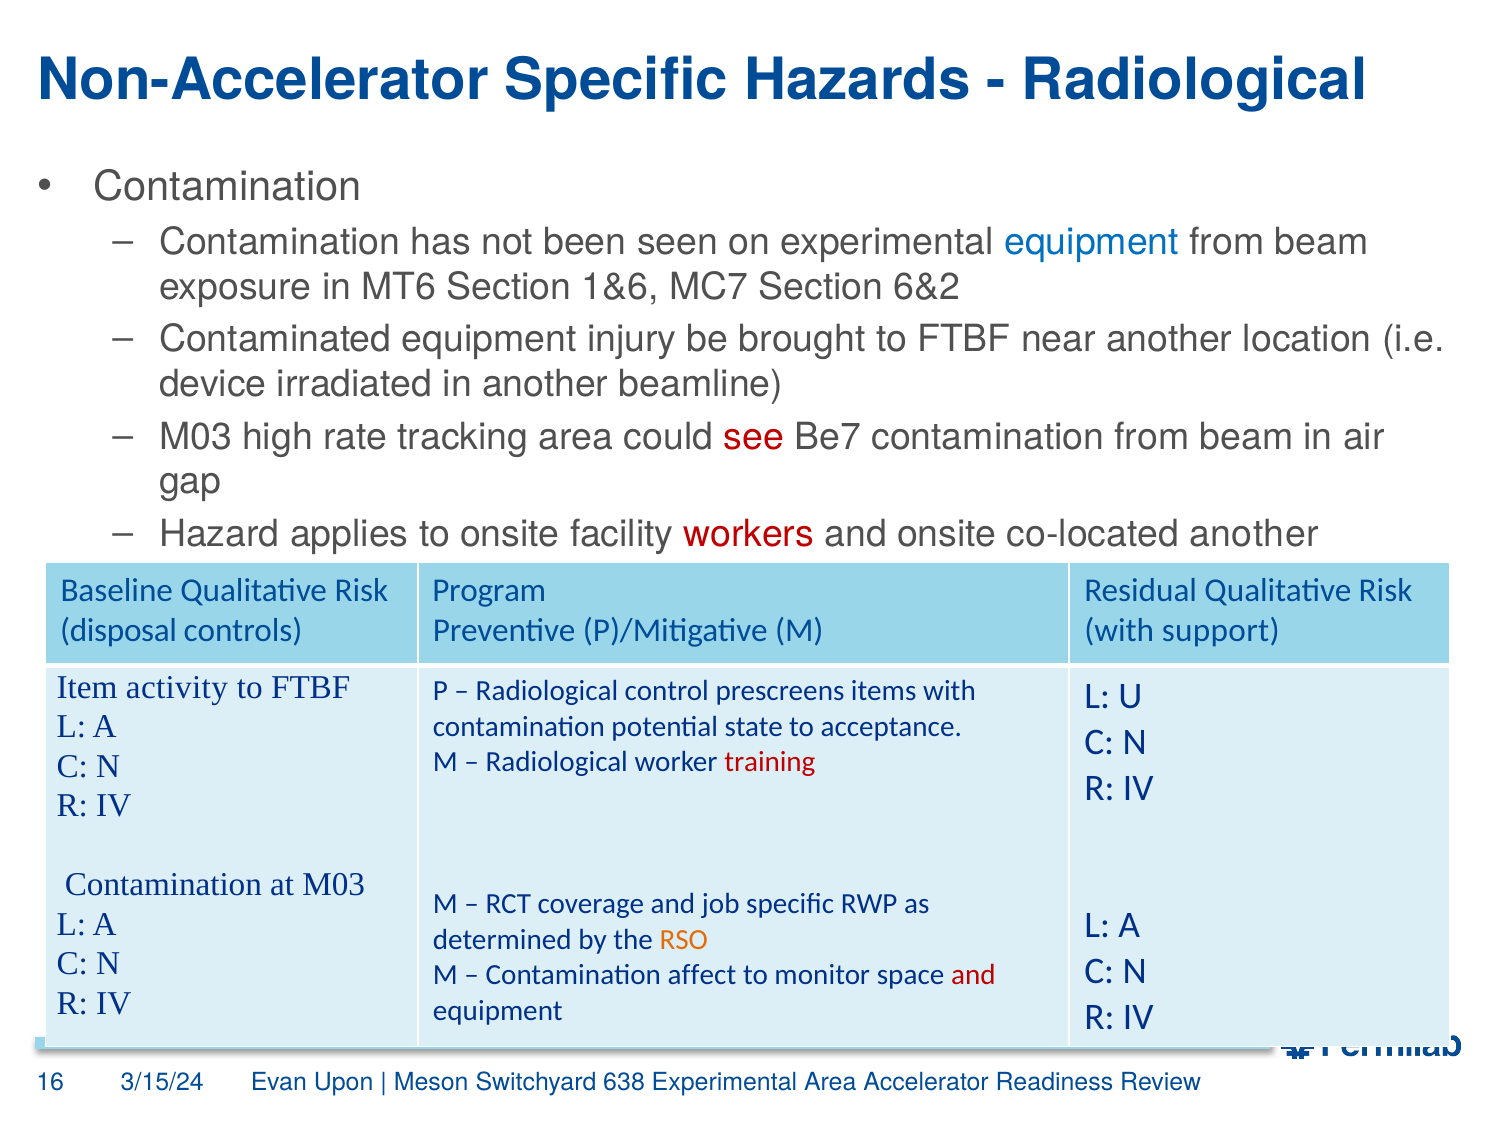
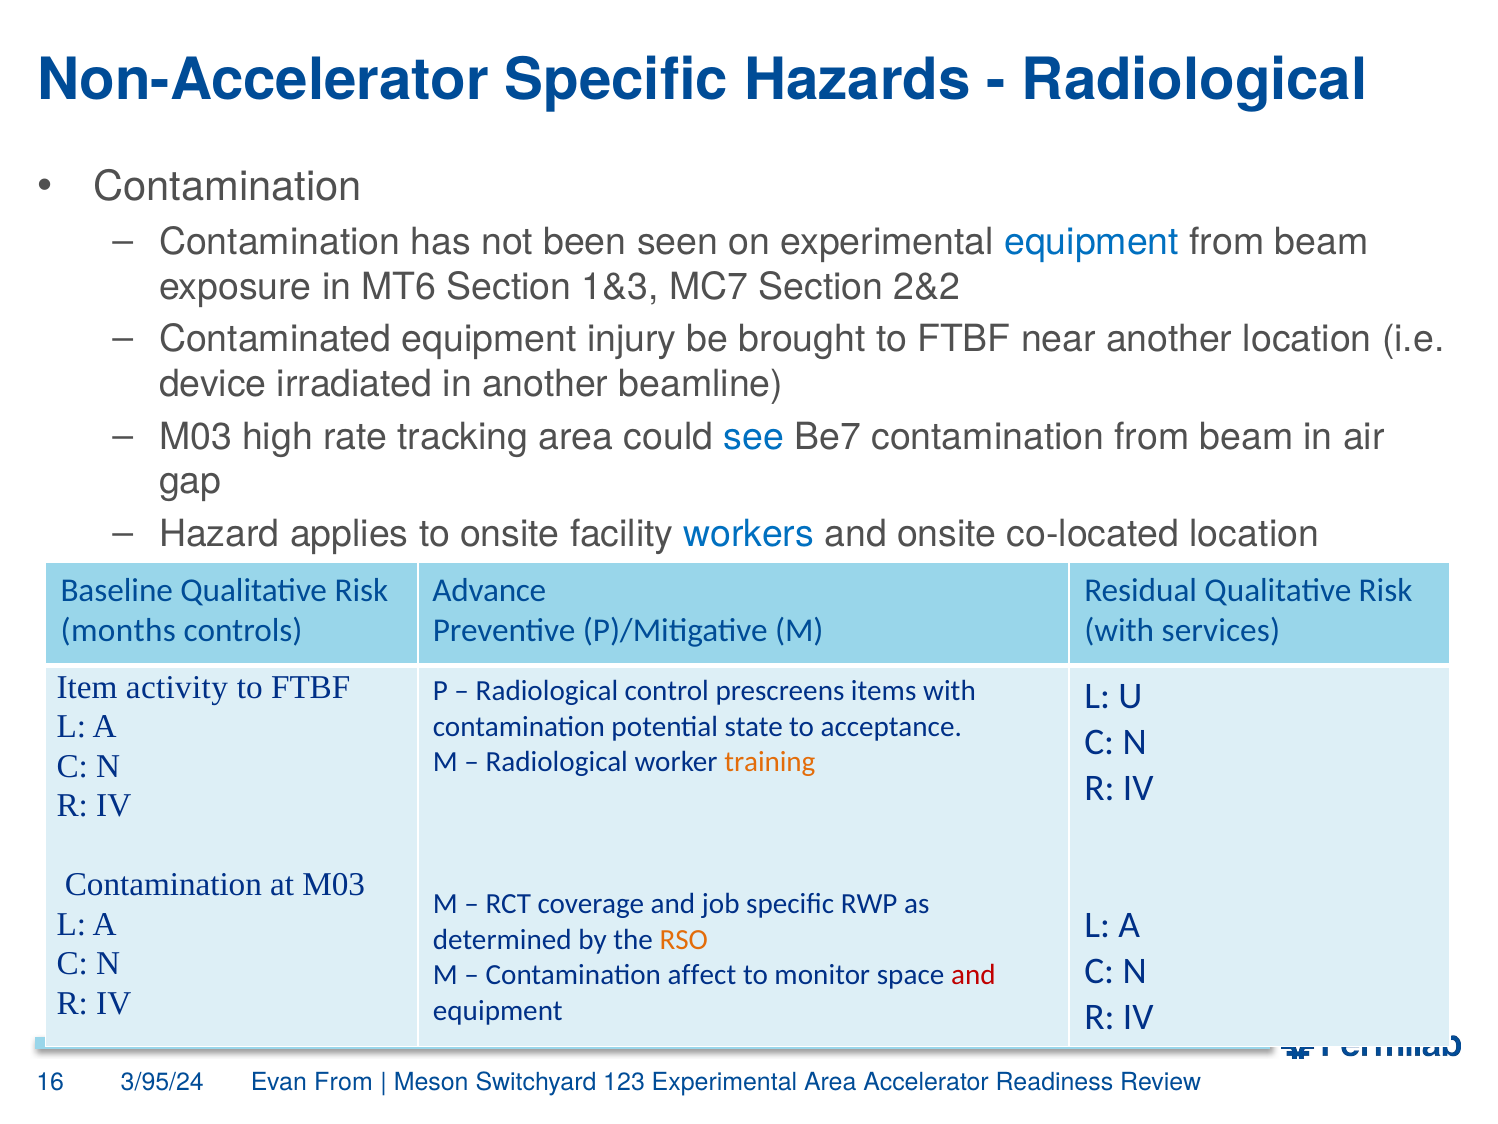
1&6: 1&6 -> 1&3
6&2: 6&2 -> 2&2
see colour: red -> blue
workers colour: red -> blue
co-located another: another -> location
Program: Program -> Advance
disposal: disposal -> months
support: support -> services
training colour: red -> orange
3/15/24: 3/15/24 -> 3/95/24
Evan Upon: Upon -> From
638: 638 -> 123
